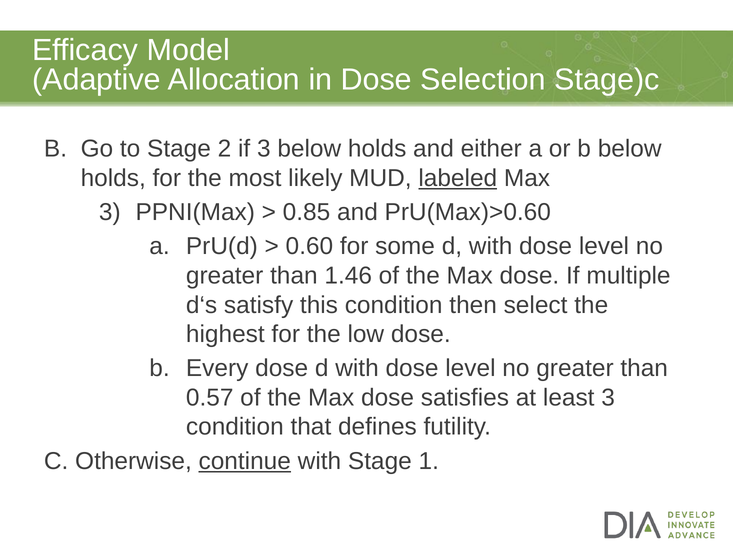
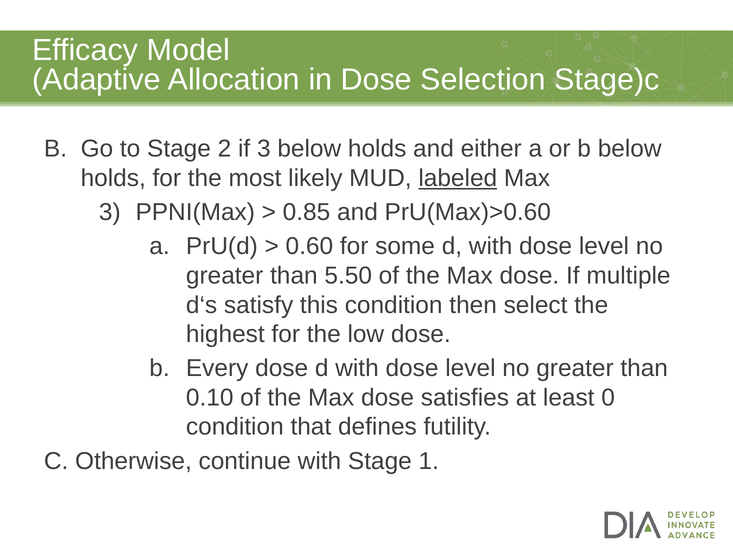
1.46: 1.46 -> 5.50
0.57: 0.57 -> 0.10
least 3: 3 -> 0
continue underline: present -> none
